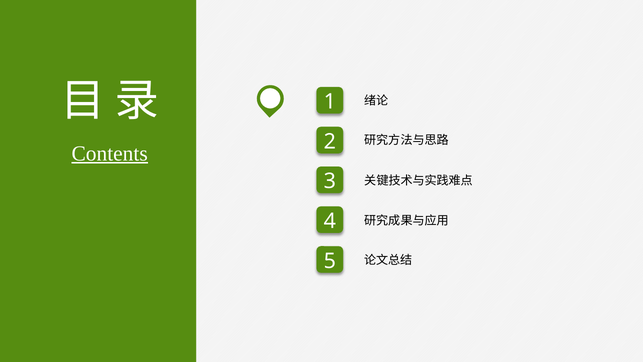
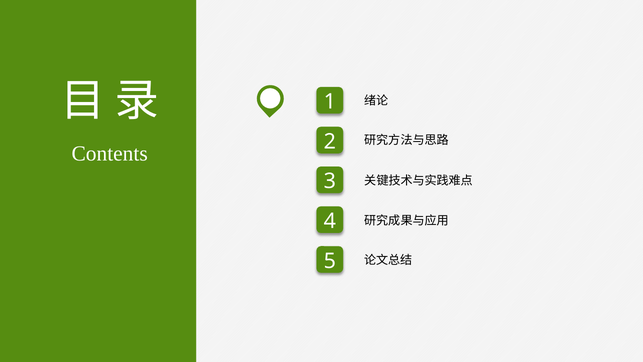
Contents underline: present -> none
